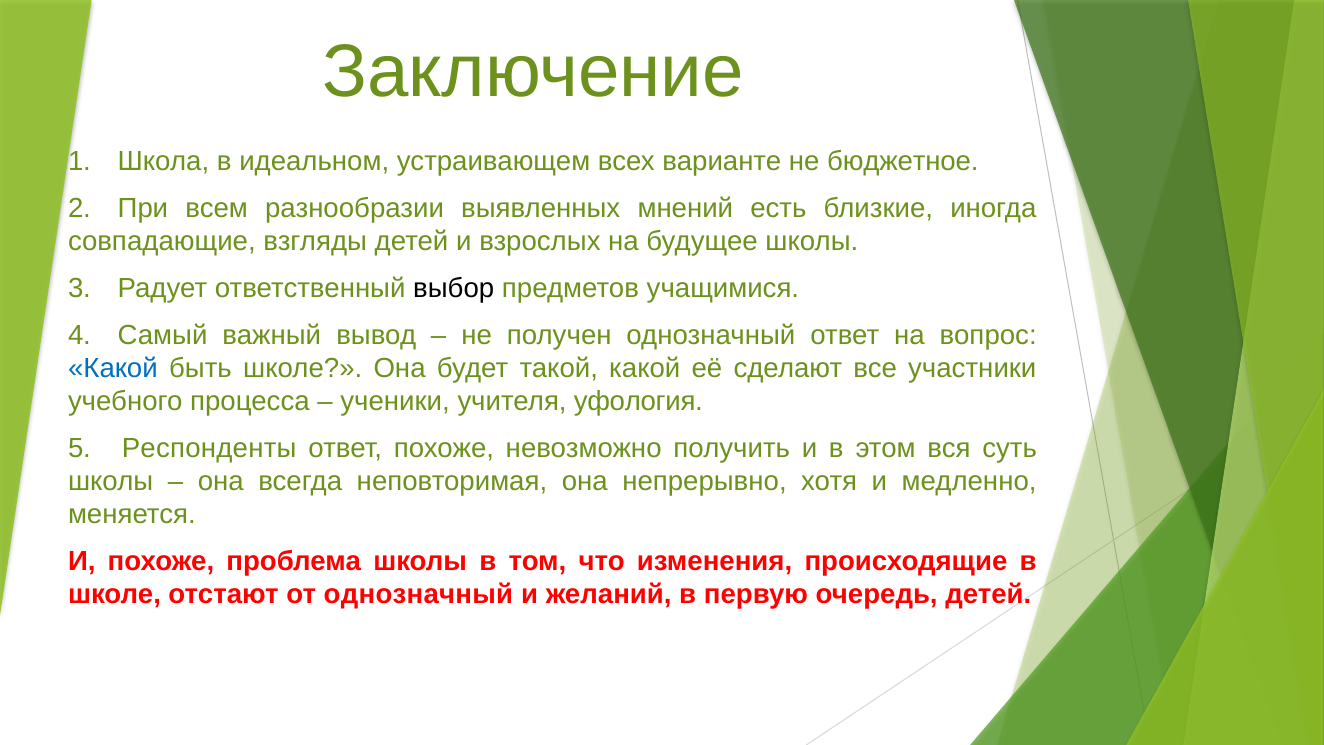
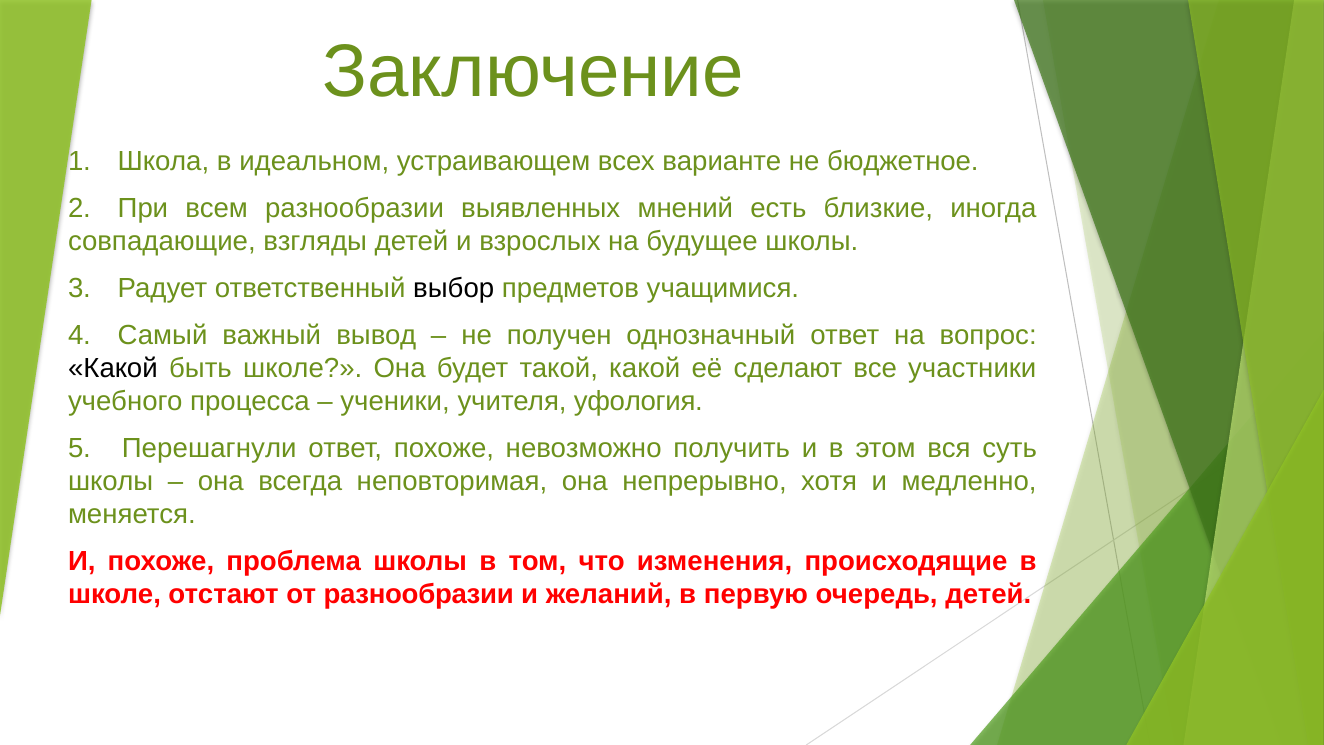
Какой at (113, 368) colour: blue -> black
Респонденты: Респонденты -> Перешагнули
от однозначный: однозначный -> разнообразии
